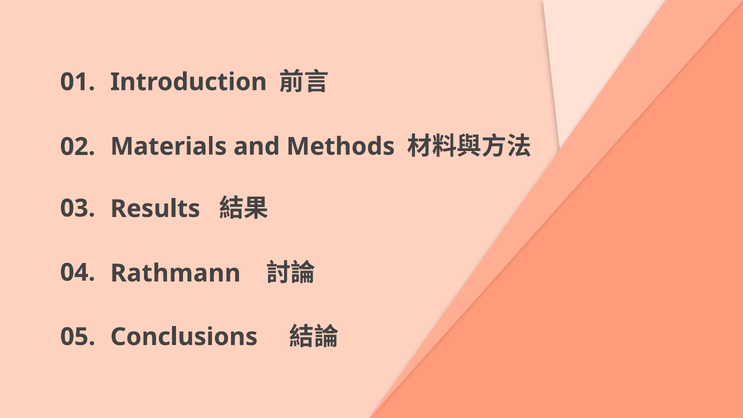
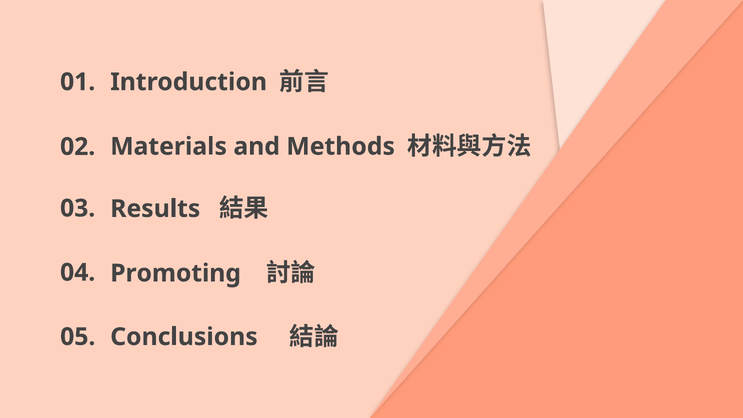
Rathmann: Rathmann -> Promoting
